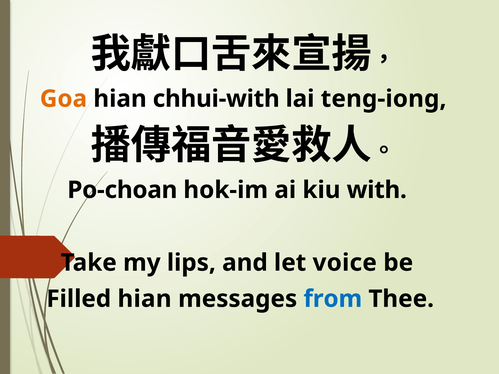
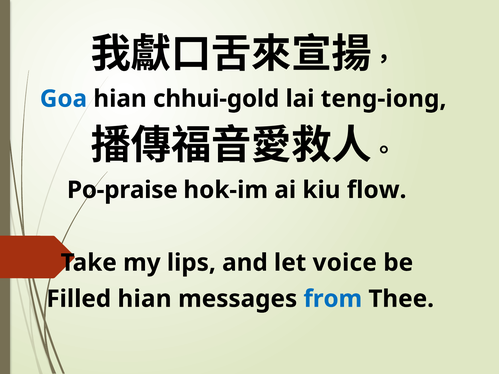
Goa colour: orange -> blue
chhui-with: chhui-with -> chhui-gold
Po-choan: Po-choan -> Po-praise
with: with -> flow
